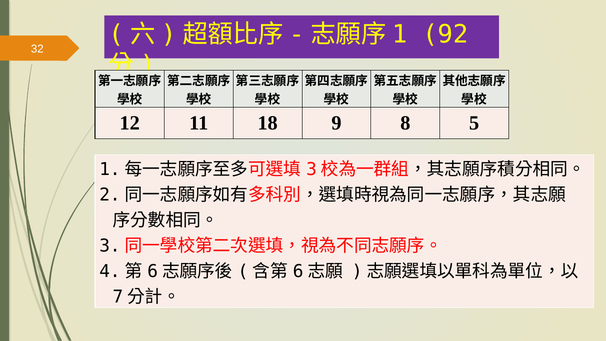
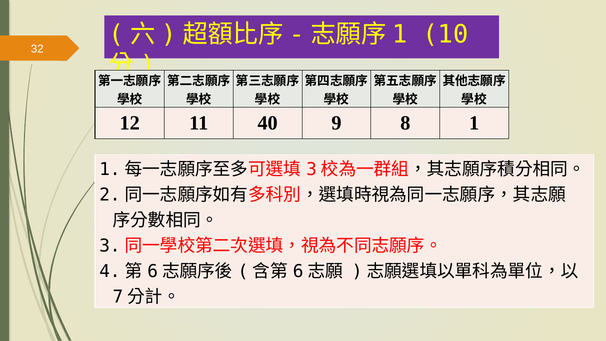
92: 92 -> 10
18: 18 -> 40
8 5: 5 -> 1
